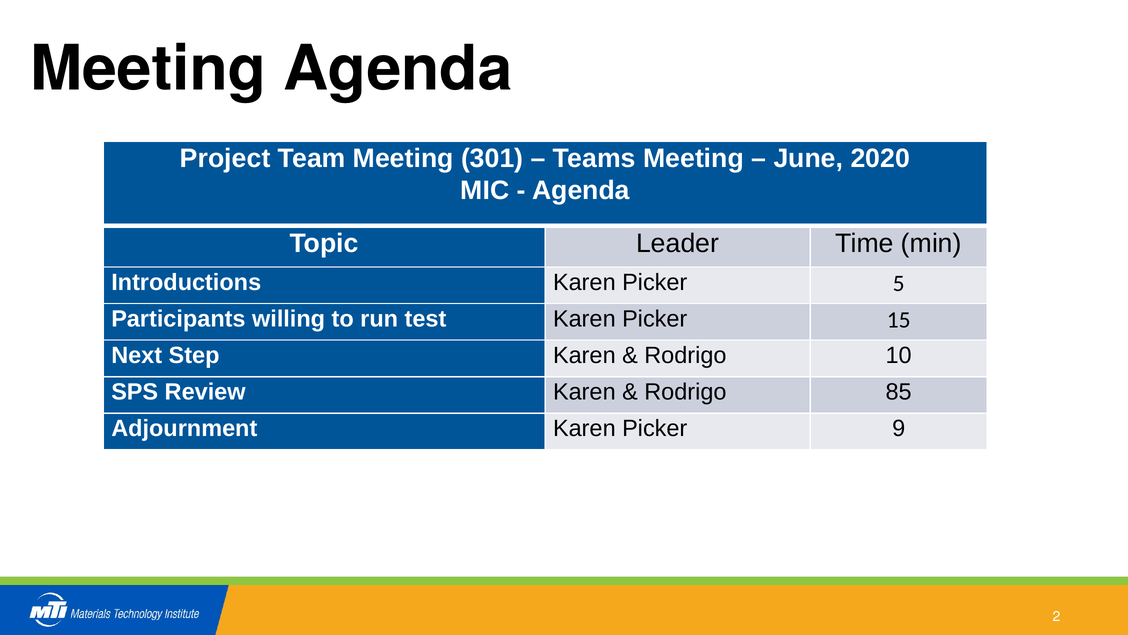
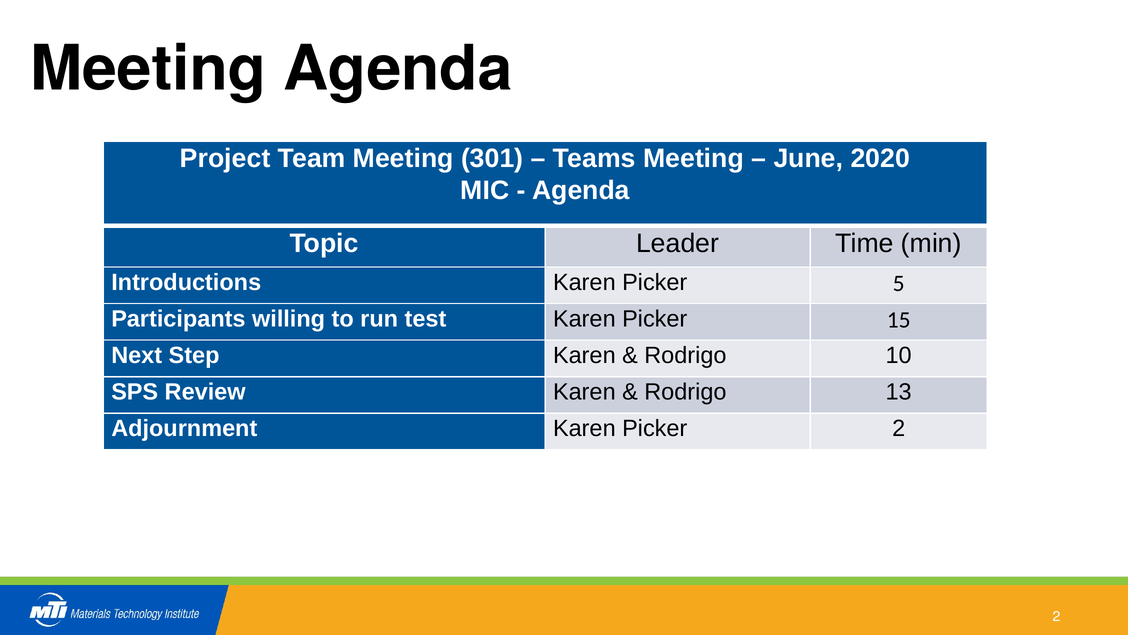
85: 85 -> 13
Picker 9: 9 -> 2
